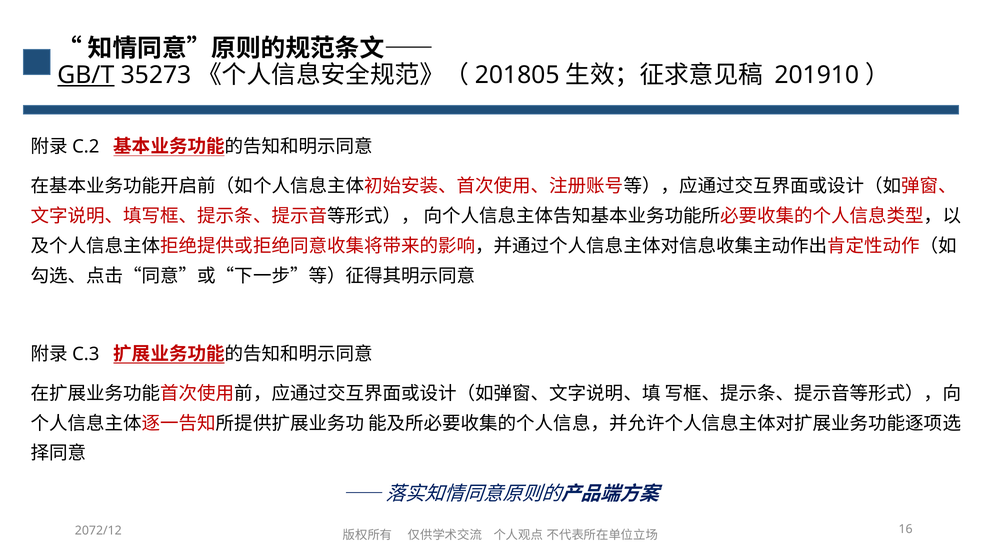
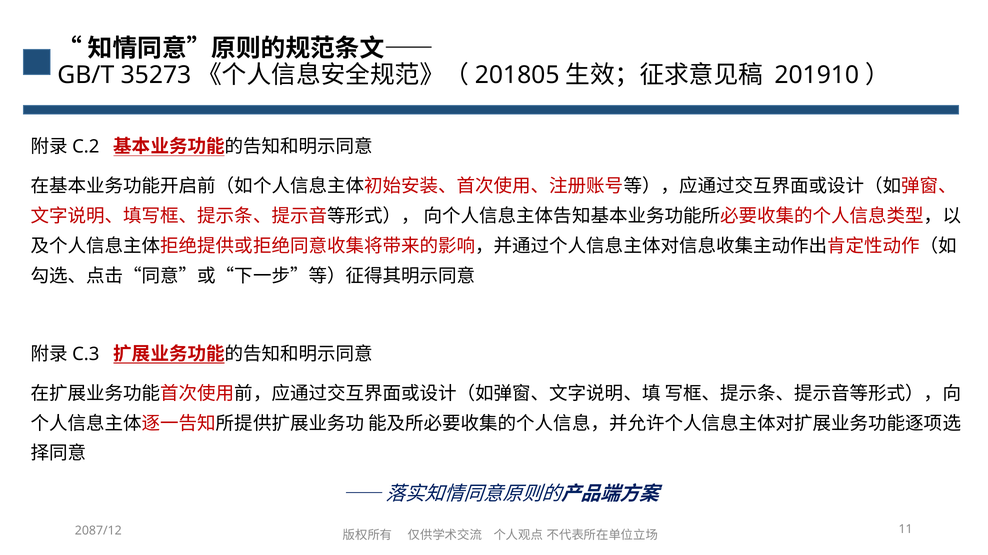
GB/T underline: present -> none
2072/12: 2072/12 -> 2087/12
16: 16 -> 11
